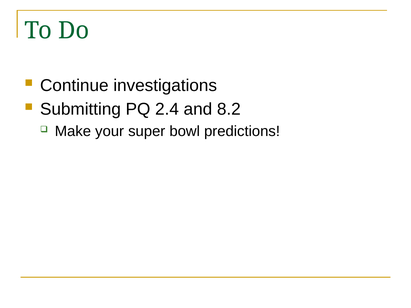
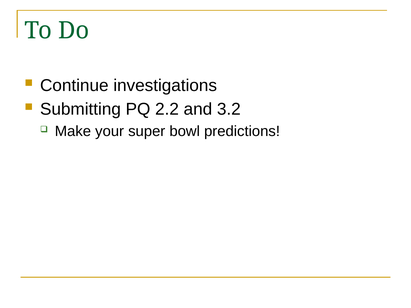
2.4: 2.4 -> 2.2
8.2: 8.2 -> 3.2
